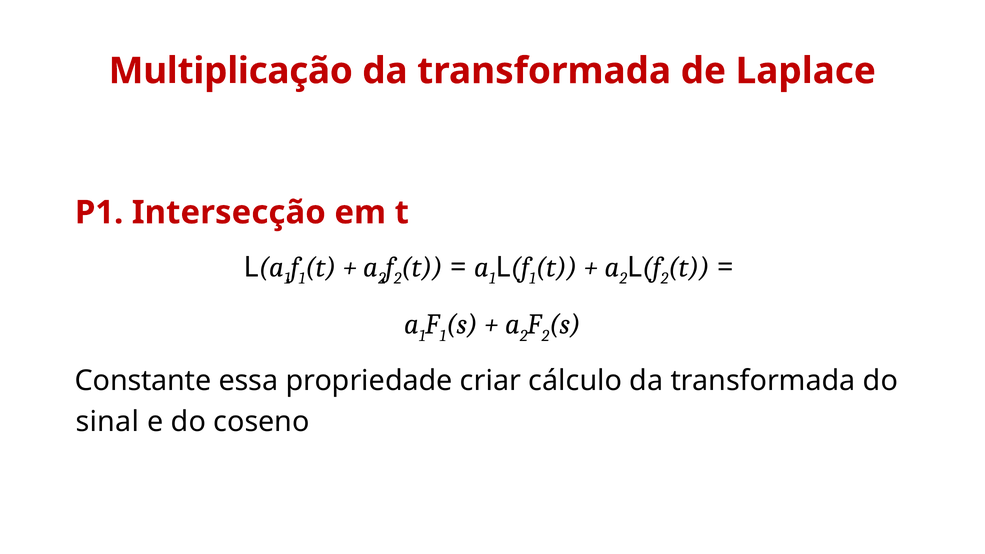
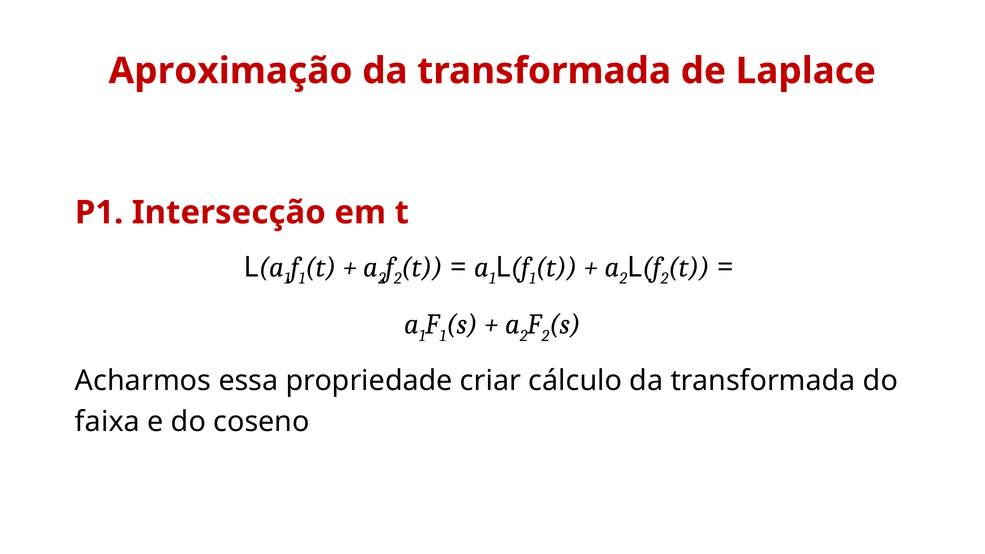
Multiplicação: Multiplicação -> Aproximação
Constante: Constante -> Acharmos
sinal: sinal -> faixa
